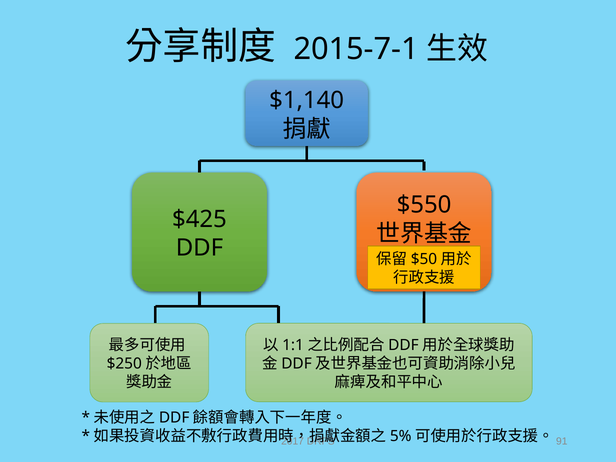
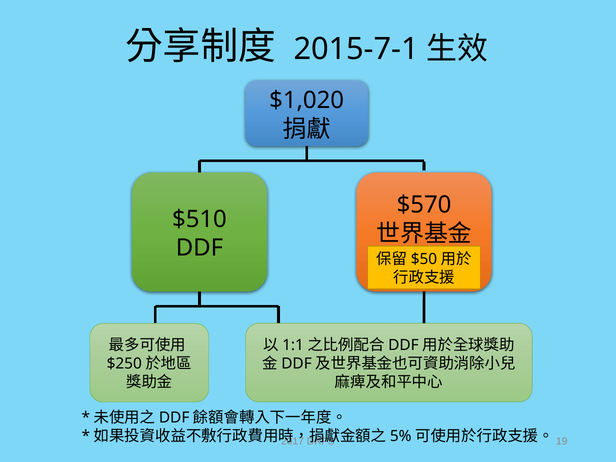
$1,140: $1,140 -> $1,020
$550: $550 -> $570
$425: $425 -> $510
91: 91 -> 19
